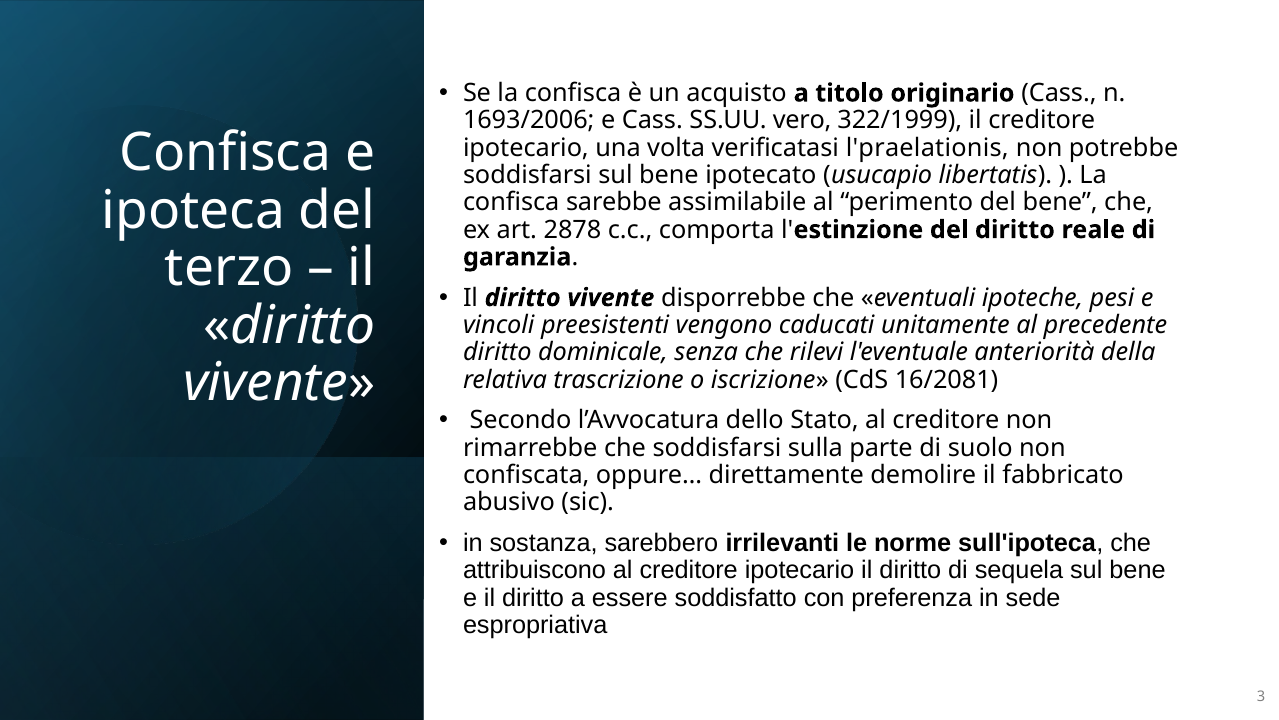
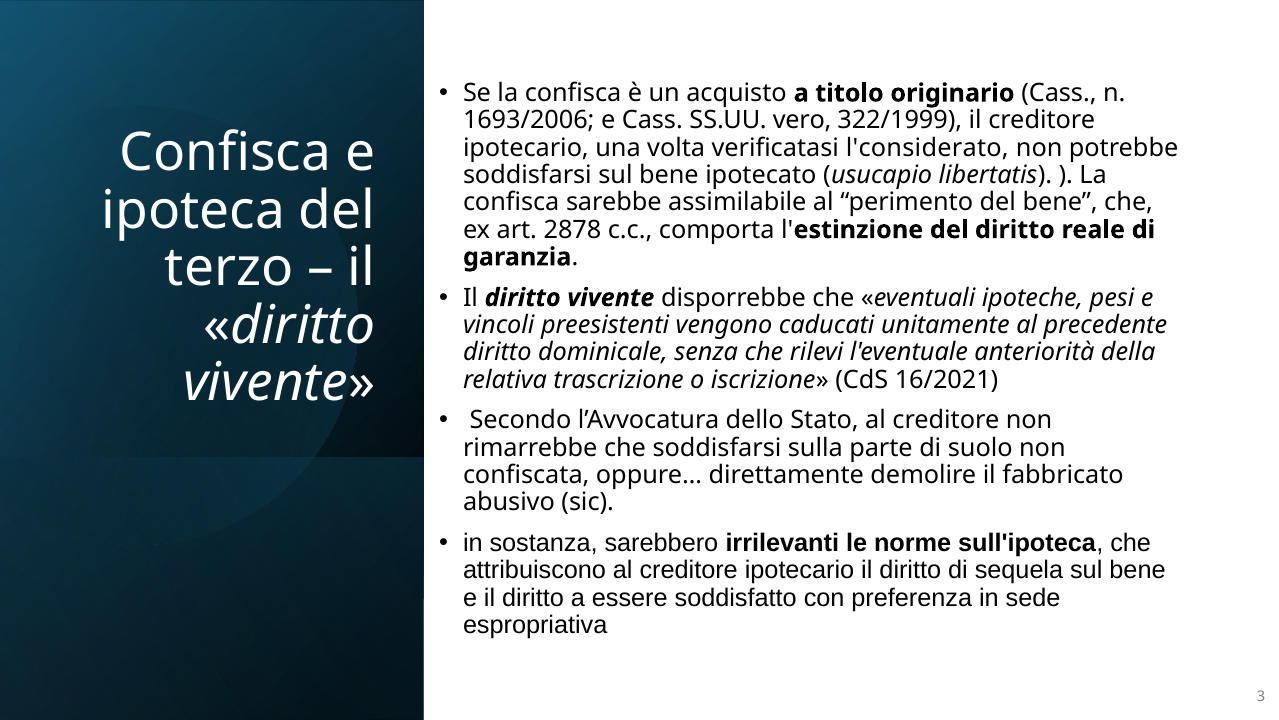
l'praelationis: l'praelationis -> l'considerato
16/2081: 16/2081 -> 16/2021
